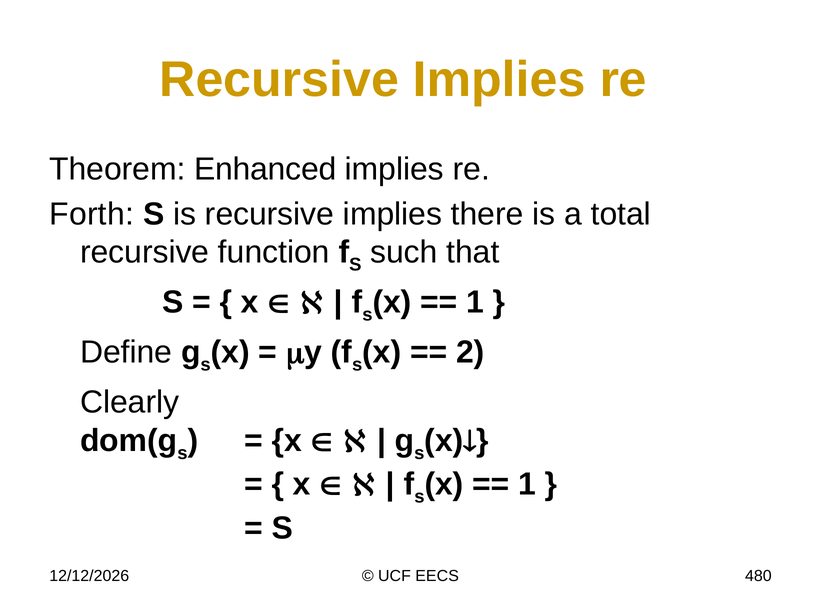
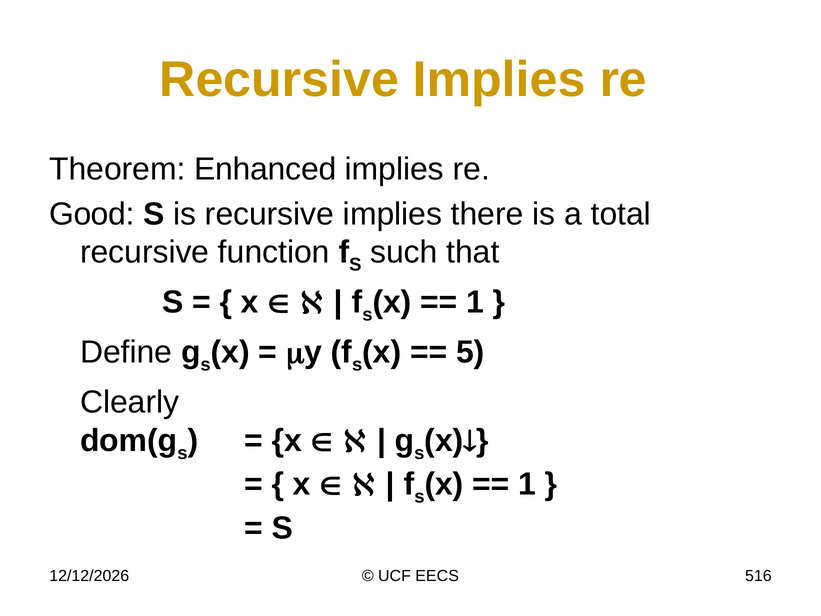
Forth: Forth -> Good
2: 2 -> 5
480: 480 -> 516
